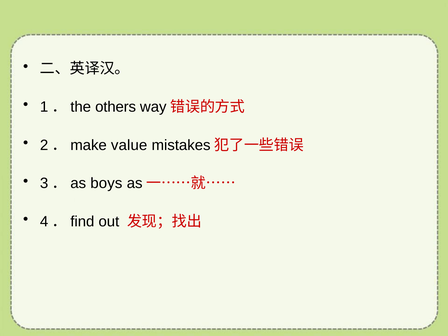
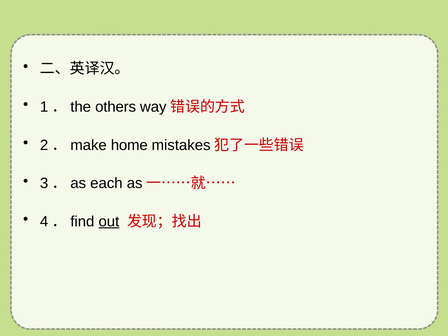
value: value -> home
boys: boys -> each
out underline: none -> present
